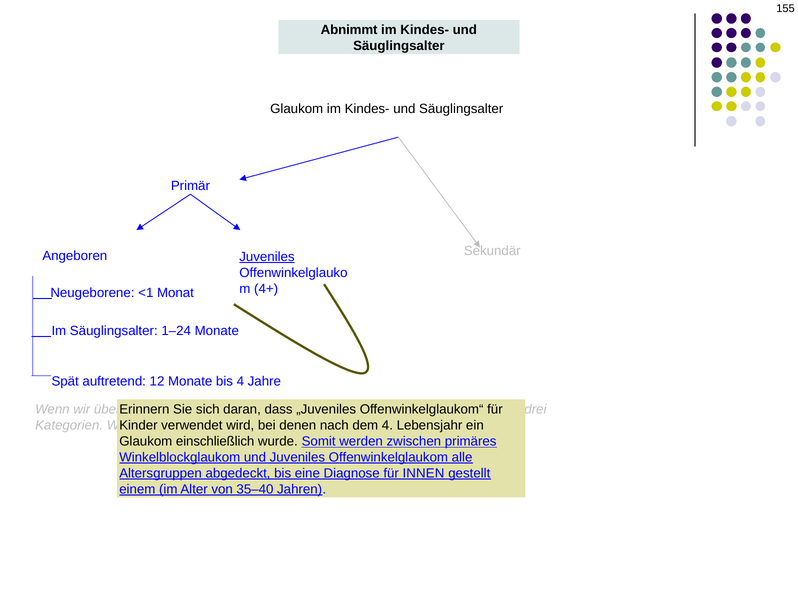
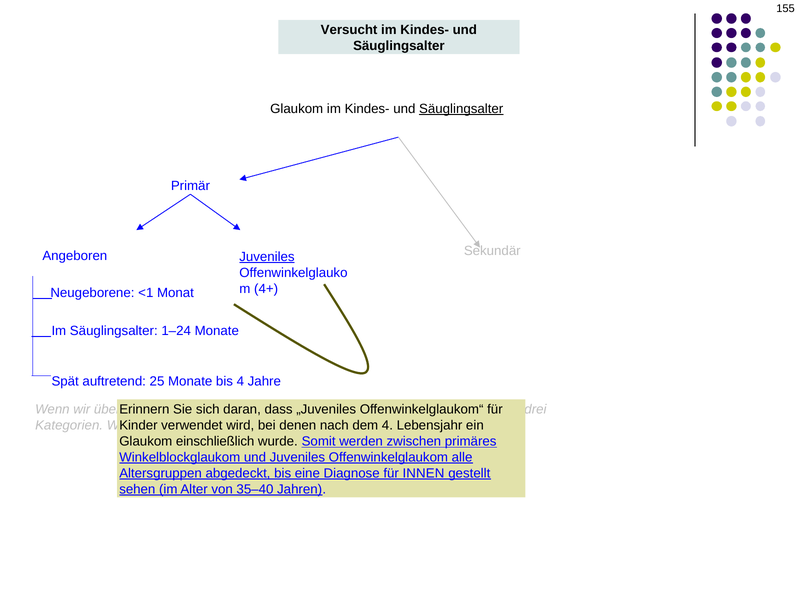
Abnimmt: Abnimmt -> Versucht
Säuglingsalter at (461, 109) underline: none -> present
12: 12 -> 25
einem: einem -> sehen
